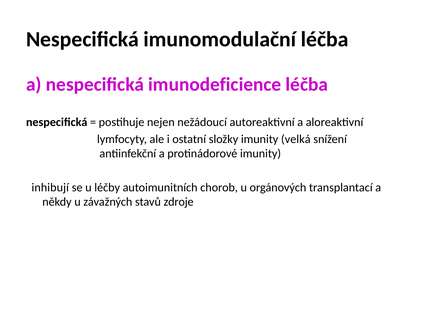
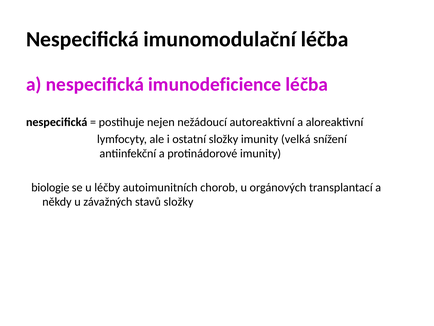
inhibují: inhibují -> biologie
stavů zdroje: zdroje -> složky
